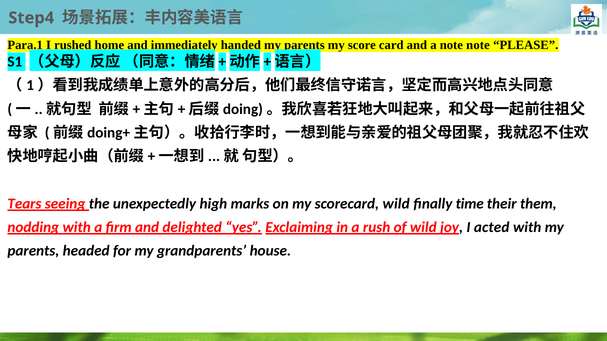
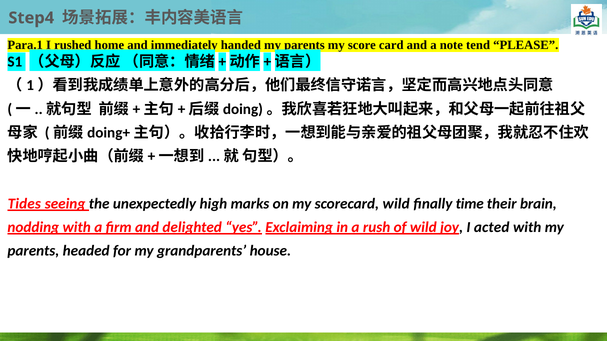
note note: note -> tend
Tears: Tears -> Tides
them: them -> brain
